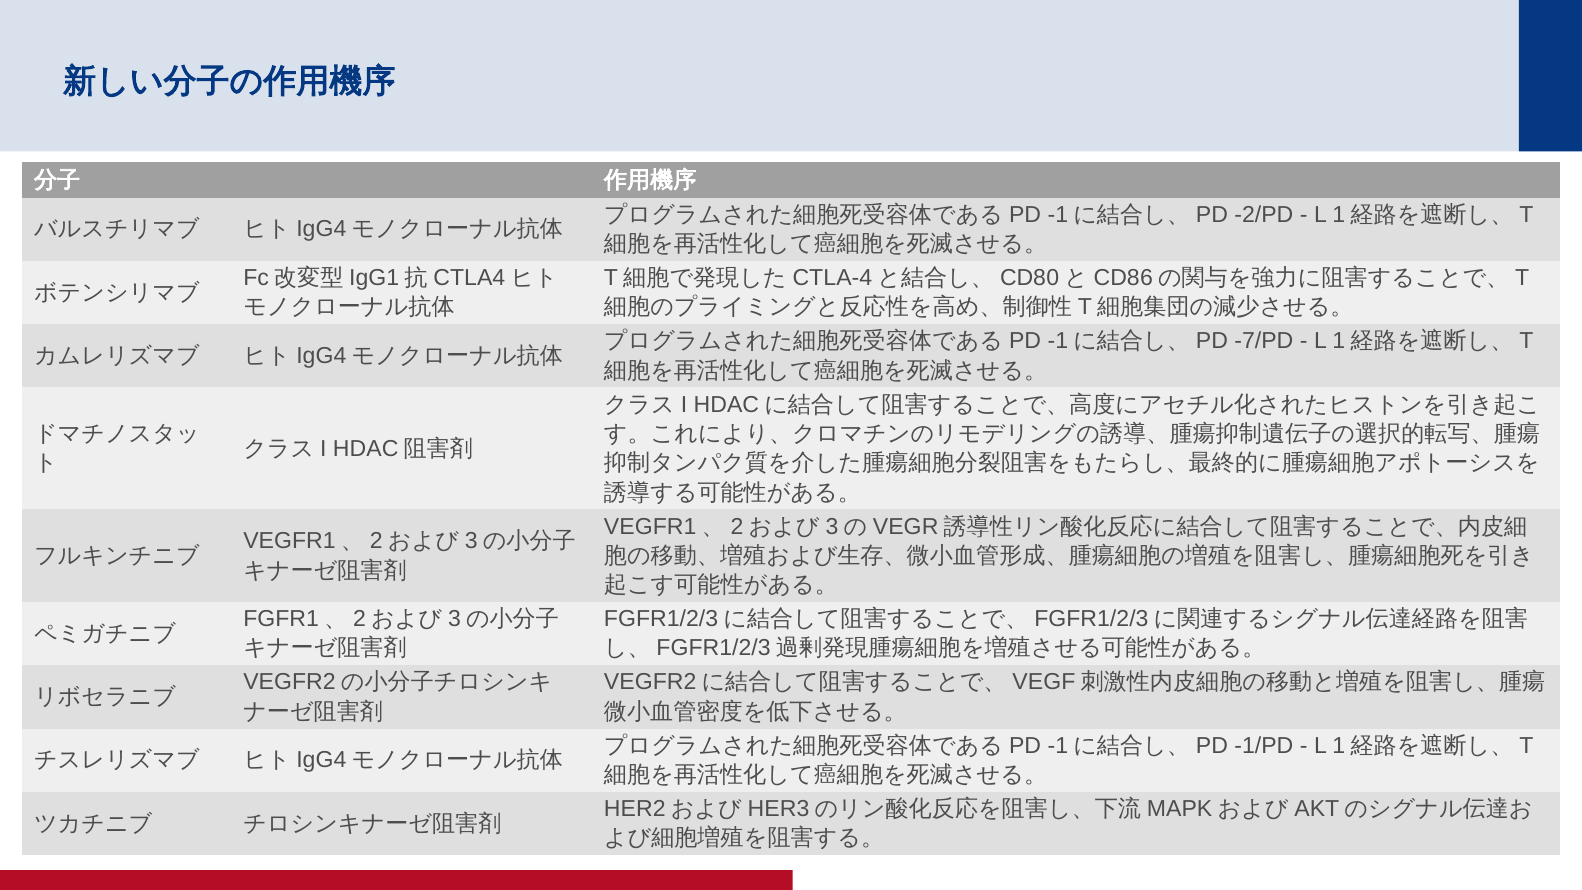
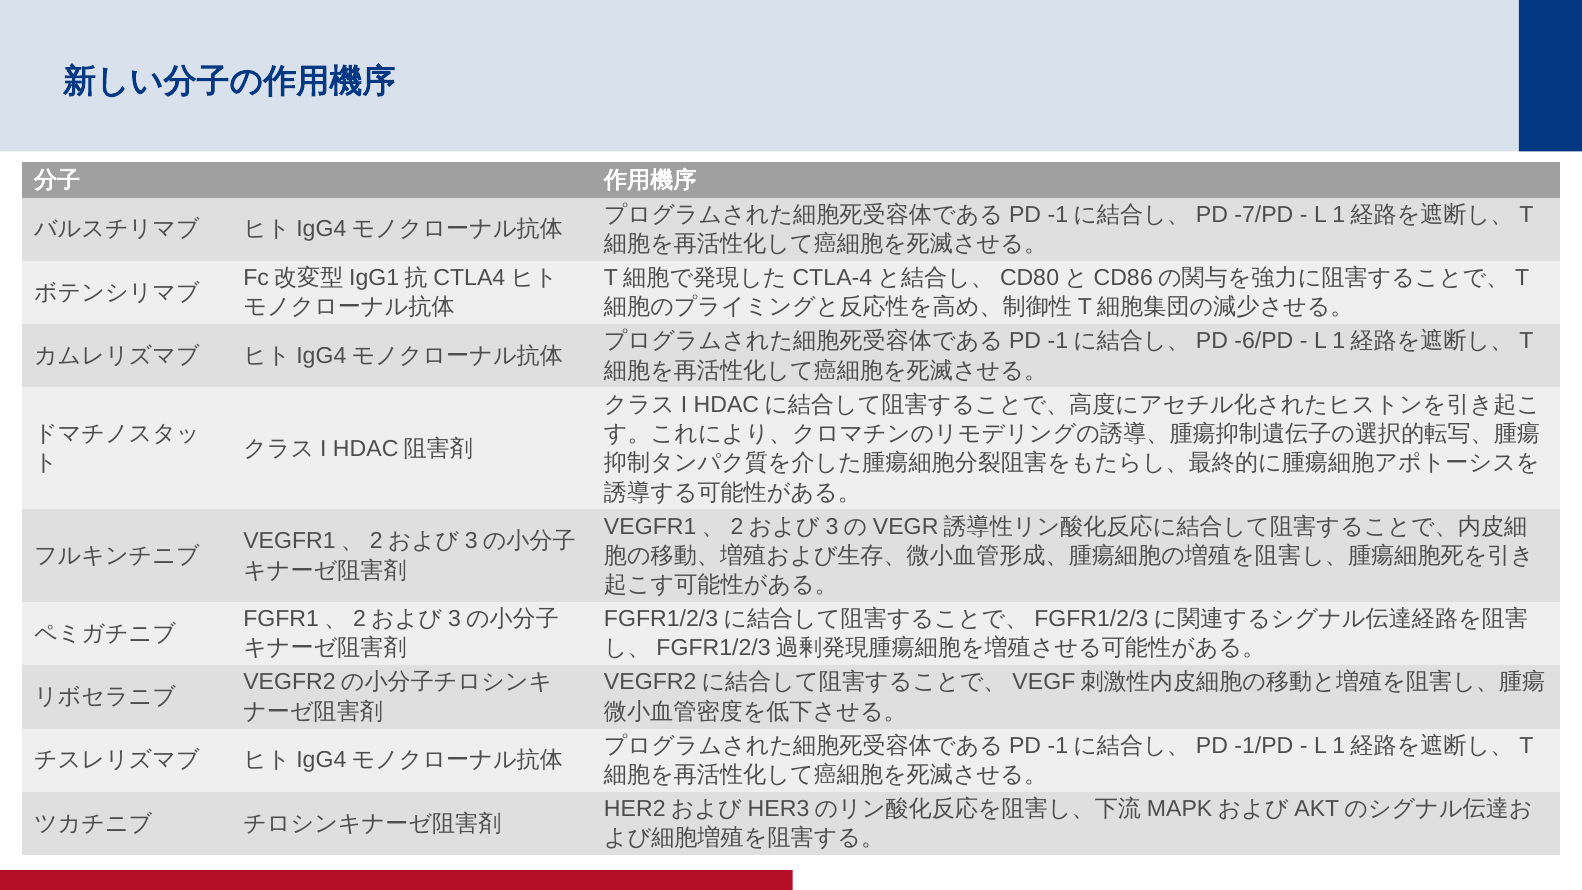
-2/PD: -2/PD -> -7/PD
-7/PD: -7/PD -> -6/PD
